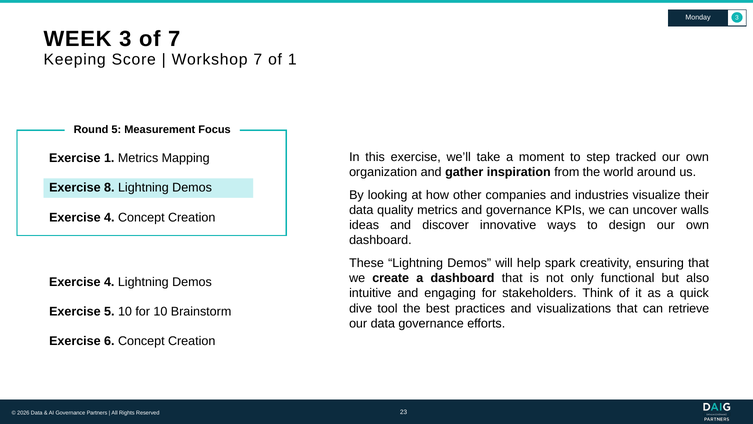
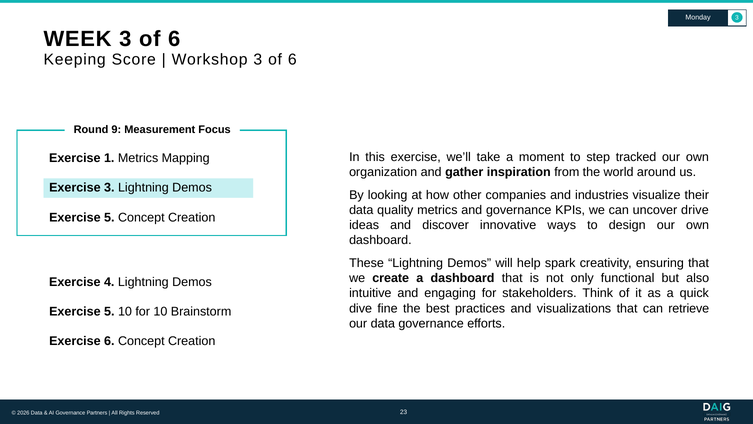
WEEK 3 of 7: 7 -> 6
Workshop 7: 7 -> 3
1 at (292, 59): 1 -> 6
Round 5: 5 -> 9
Exercise 8: 8 -> 3
walls: walls -> drive
4 at (109, 217): 4 -> 5
tool: tool -> fine
